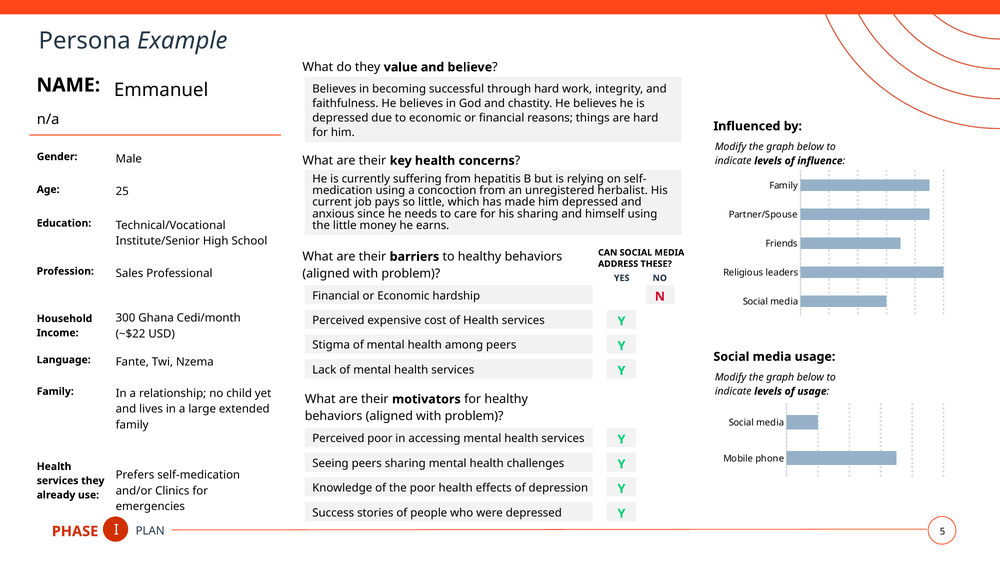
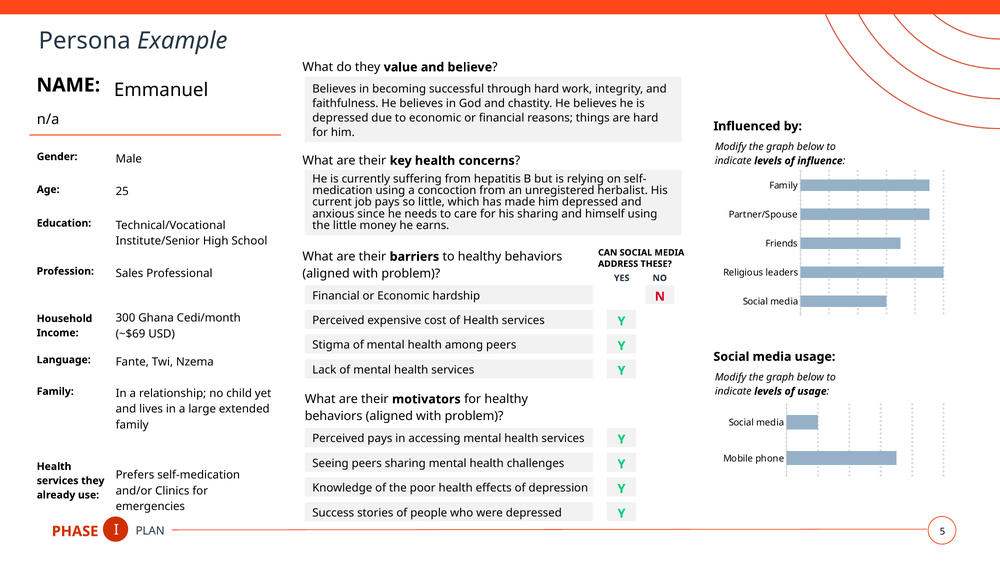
~$22: ~$22 -> ~$69
Perceived poor: poor -> pays
